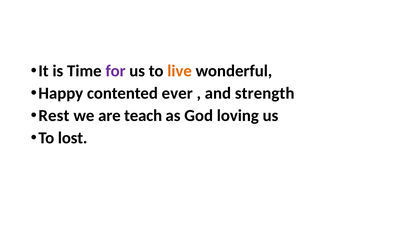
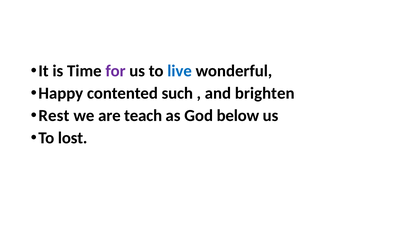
live colour: orange -> blue
ever: ever -> such
strength: strength -> brighten
loving: loving -> below
